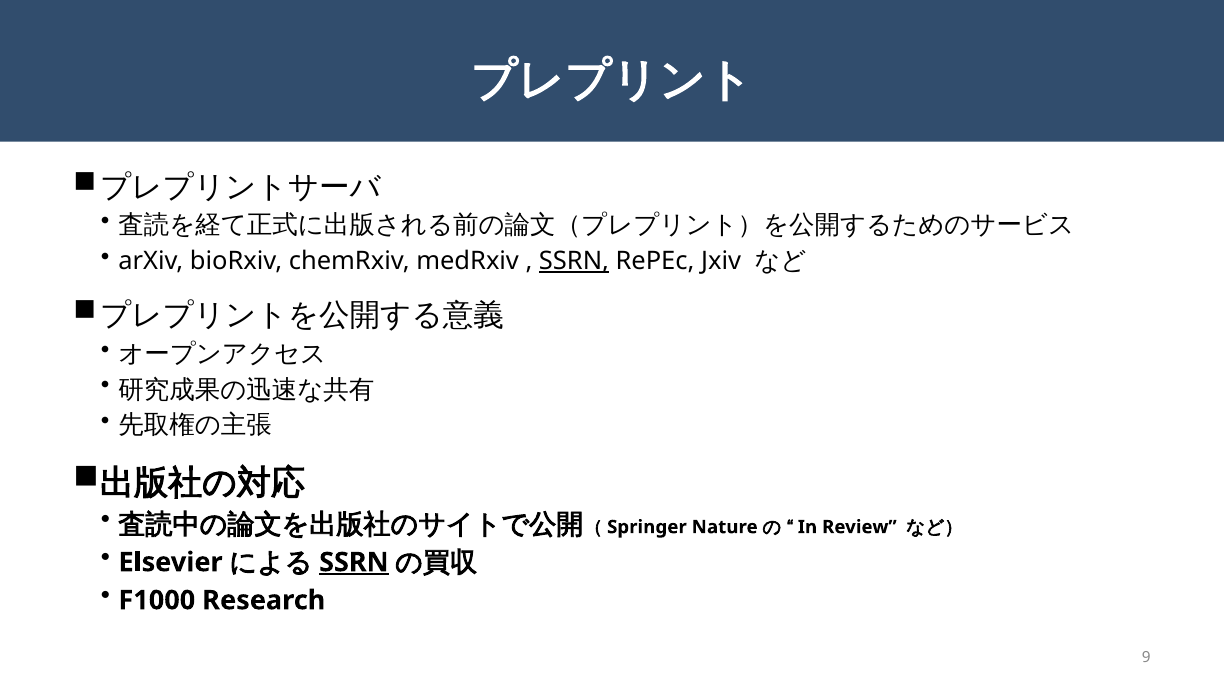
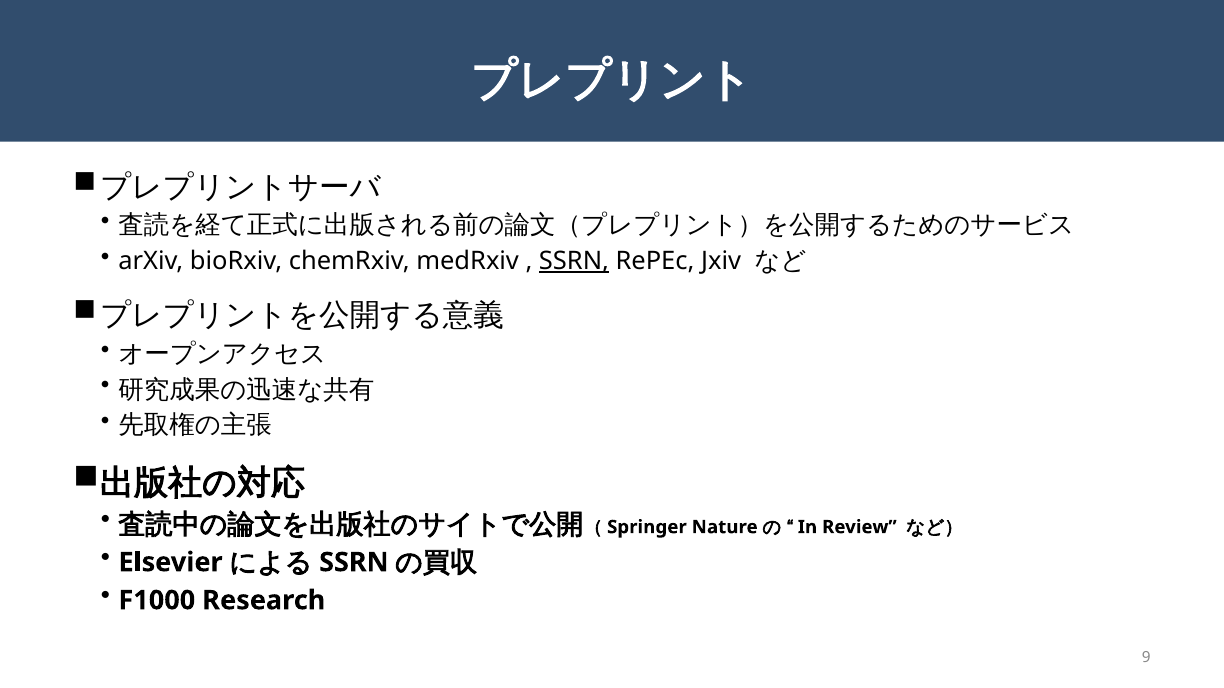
SSRN at (354, 563) underline: present -> none
